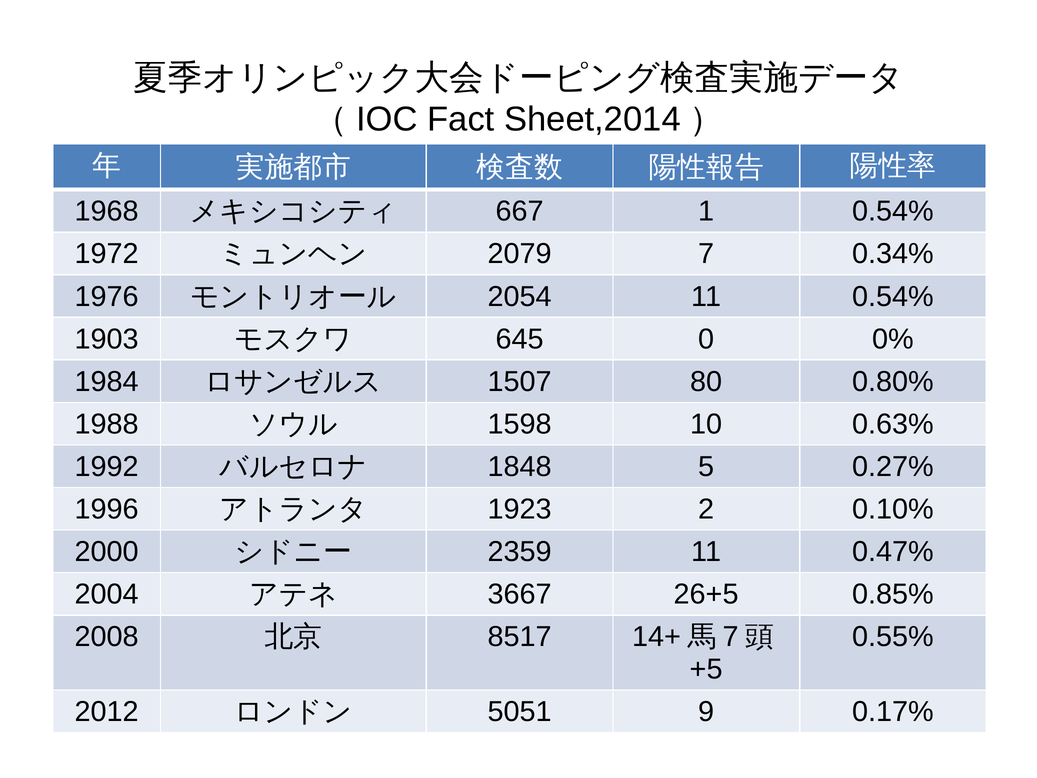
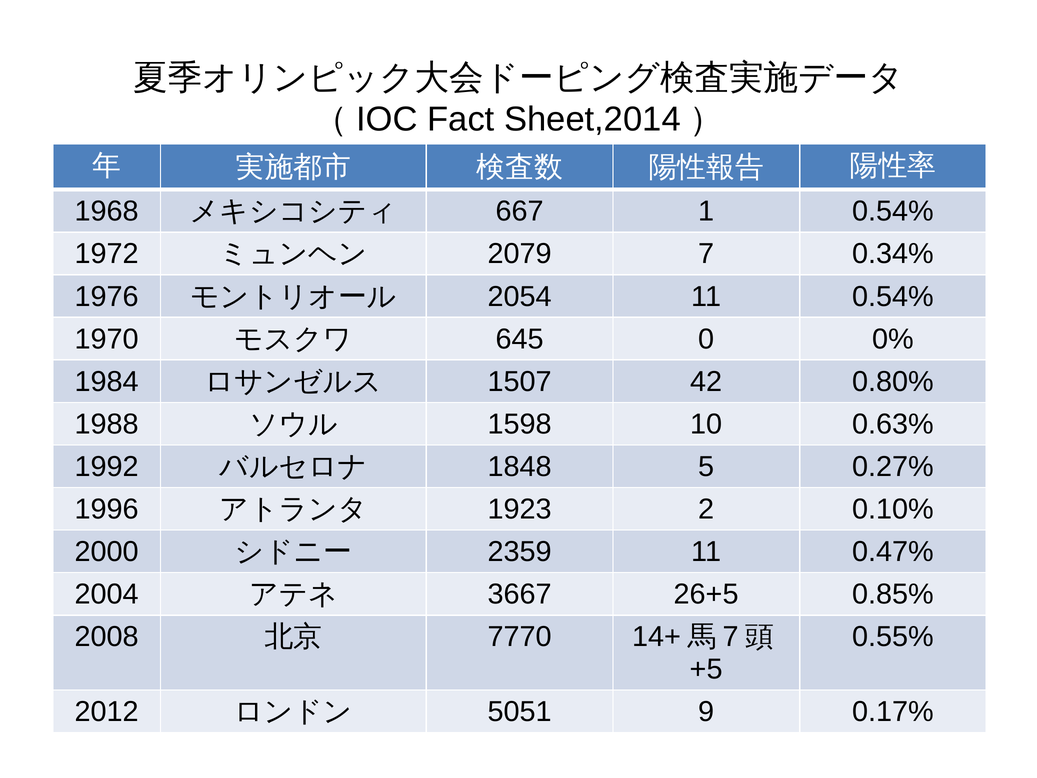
1903: 1903 -> 1970
80: 80 -> 42
8517: 8517 -> 7770
